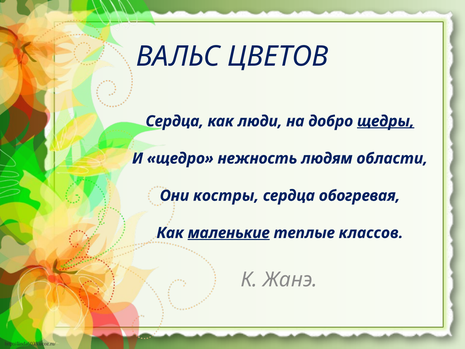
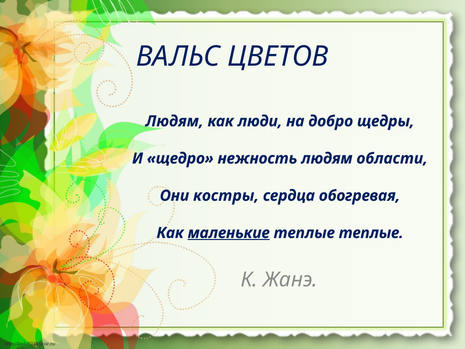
Сердца at (175, 121): Сердца -> Людям
щедры underline: present -> none
теплые классов: классов -> теплые
